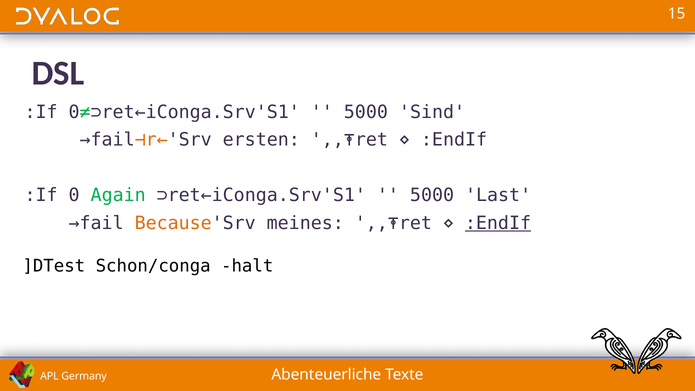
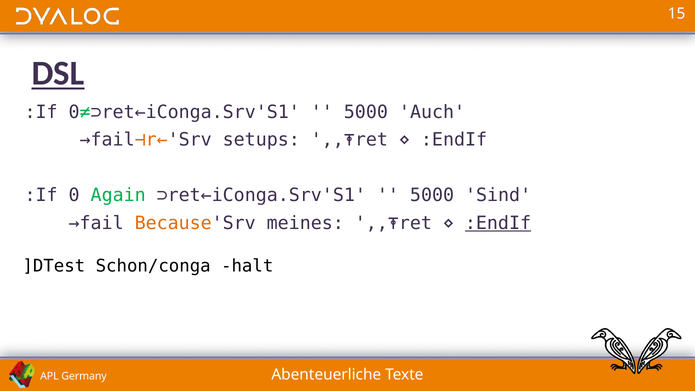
DSL underline: none -> present
Sind: Sind -> Auch
ersten: ersten -> setups
Last: Last -> Sind
